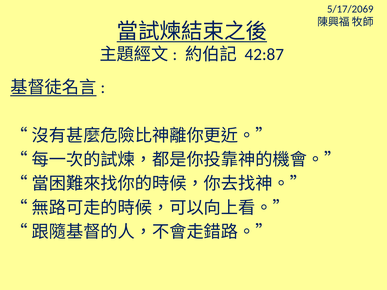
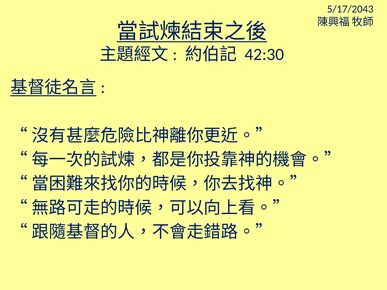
5/17/2069: 5/17/2069 -> 5/17/2043
42:87: 42:87 -> 42:30
